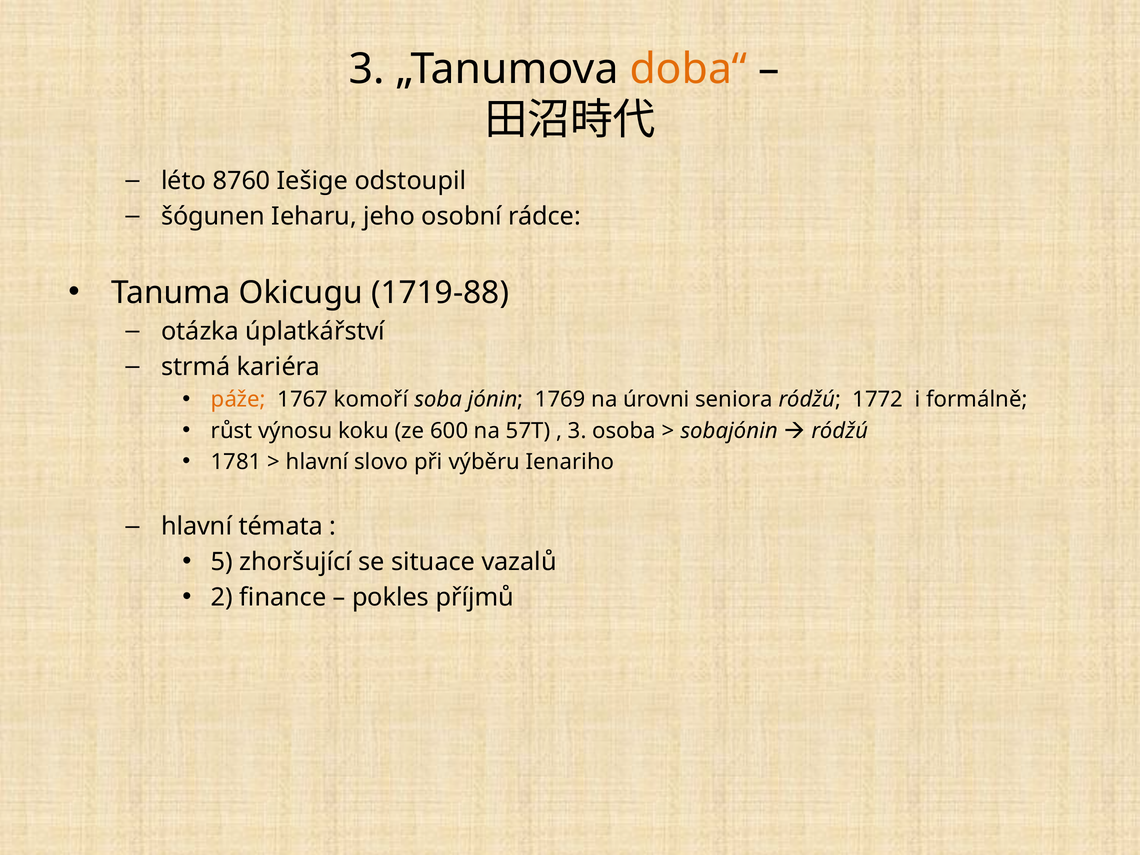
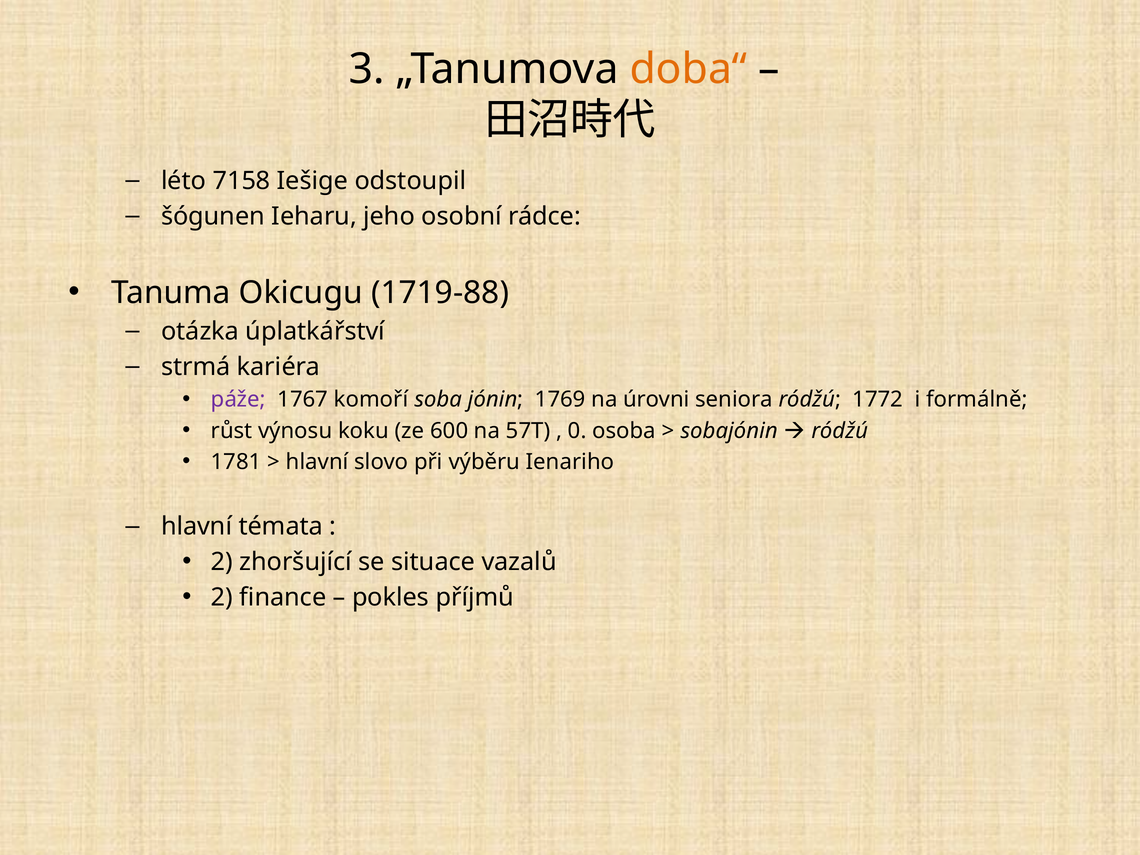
8760: 8760 -> 7158
páže colour: orange -> purple
3 at (577, 431): 3 -> 0
5 at (222, 562): 5 -> 2
